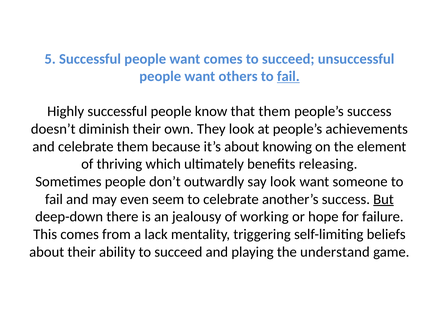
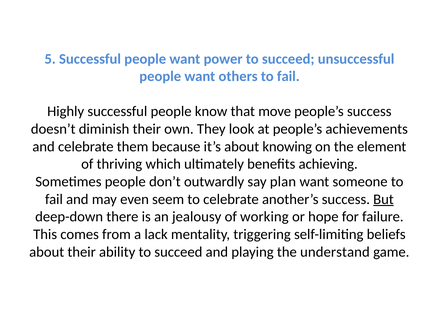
want comes: comes -> power
fail at (288, 76) underline: present -> none
that them: them -> move
releasing: releasing -> achieving
say look: look -> plan
